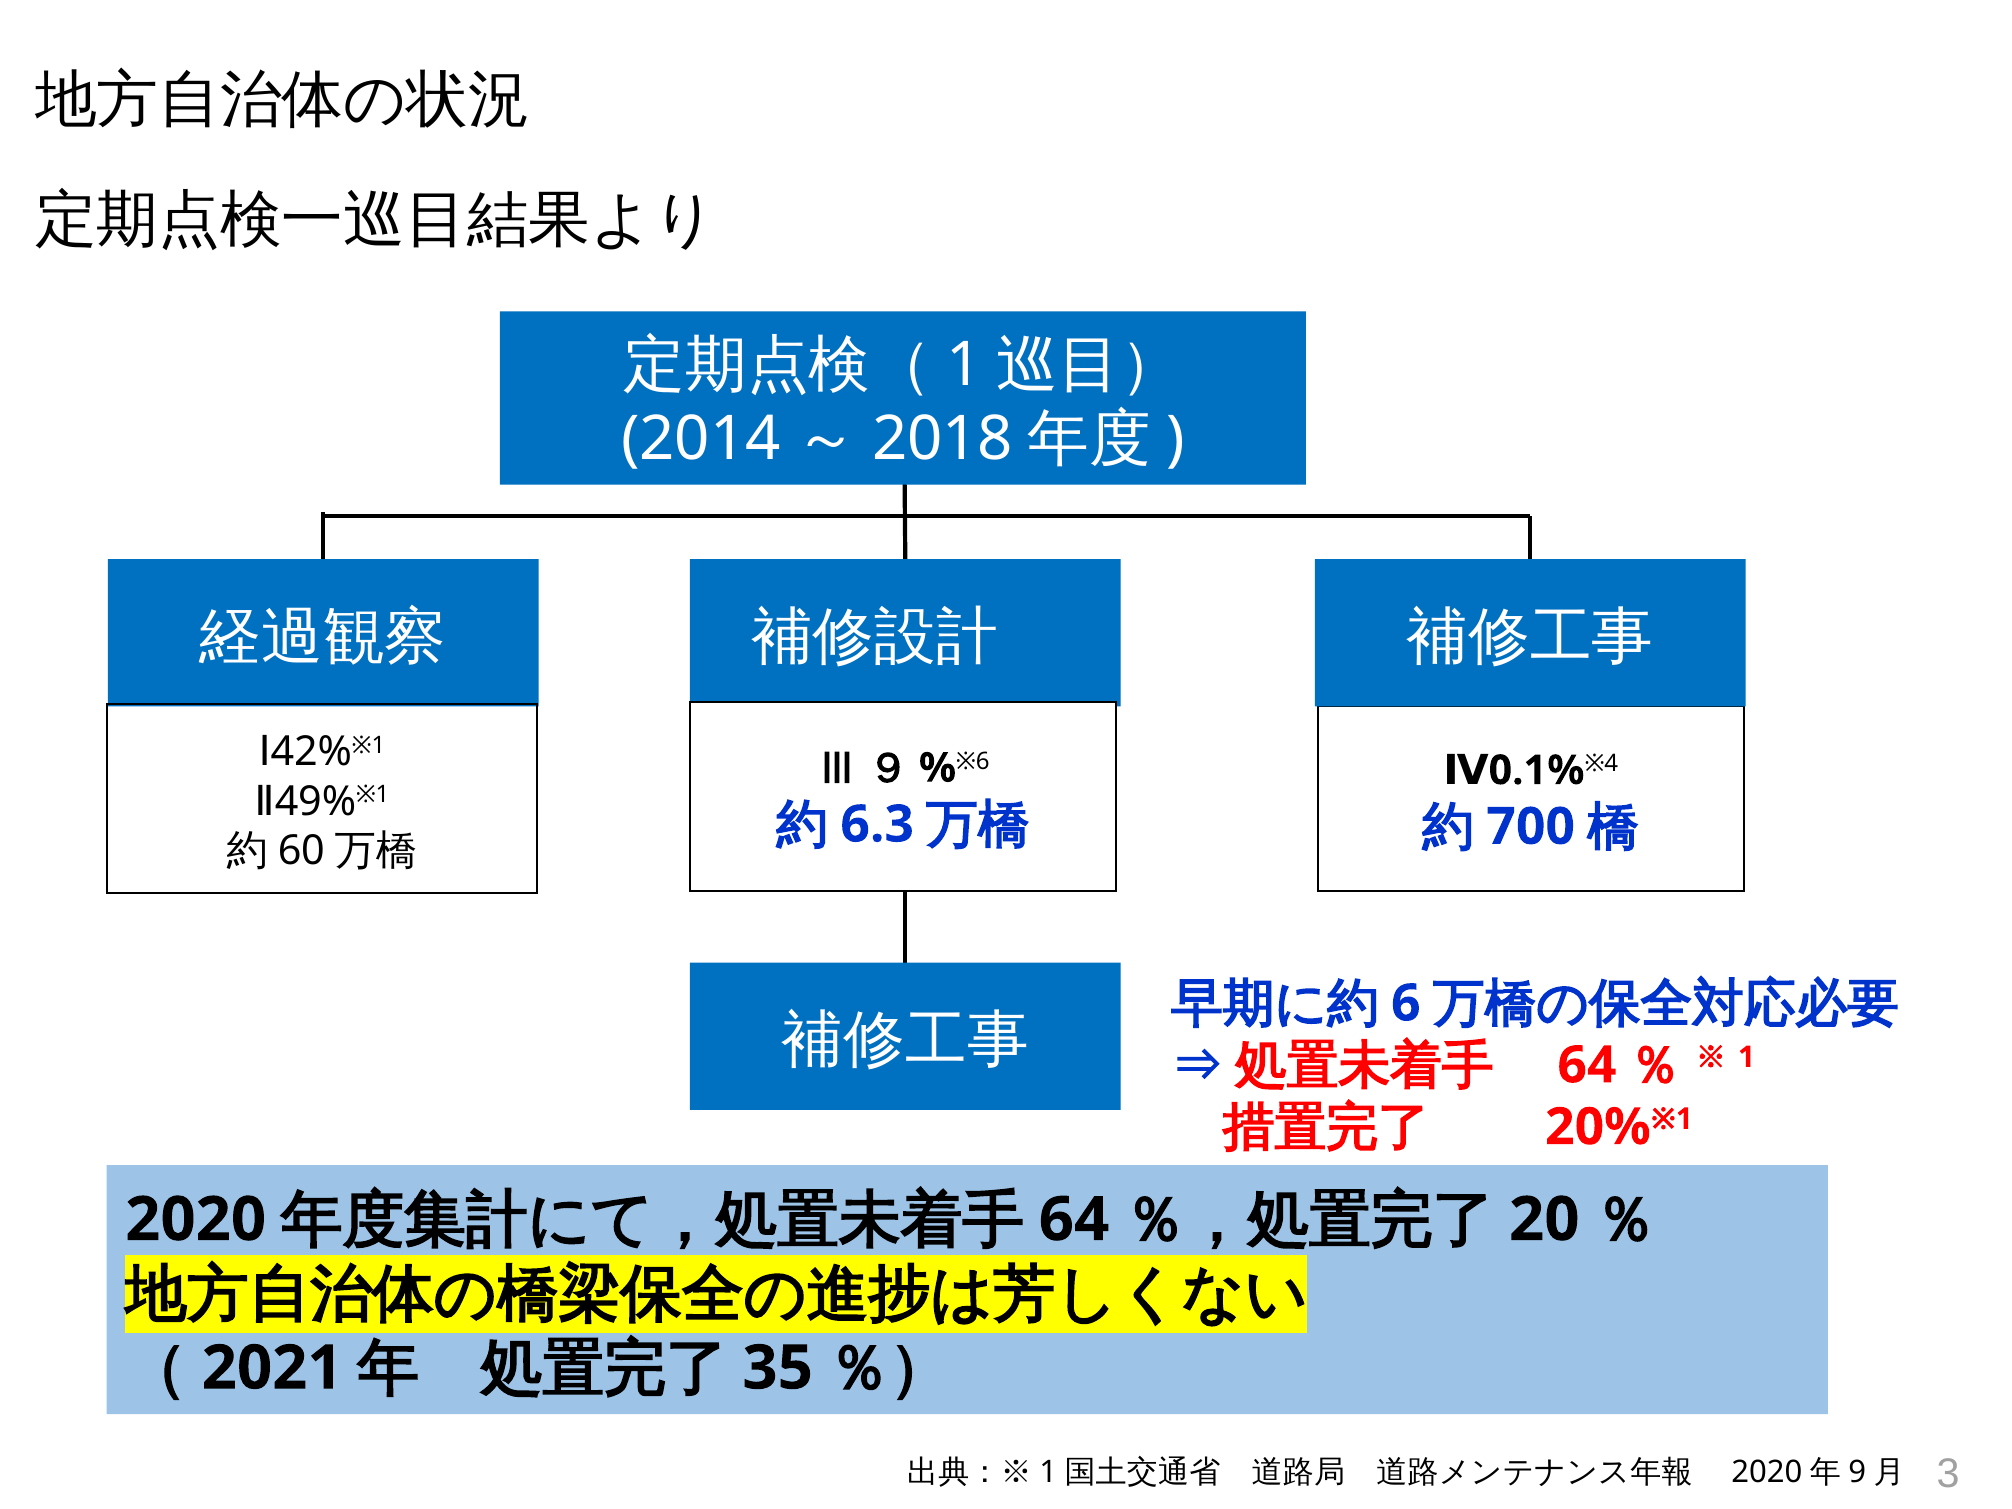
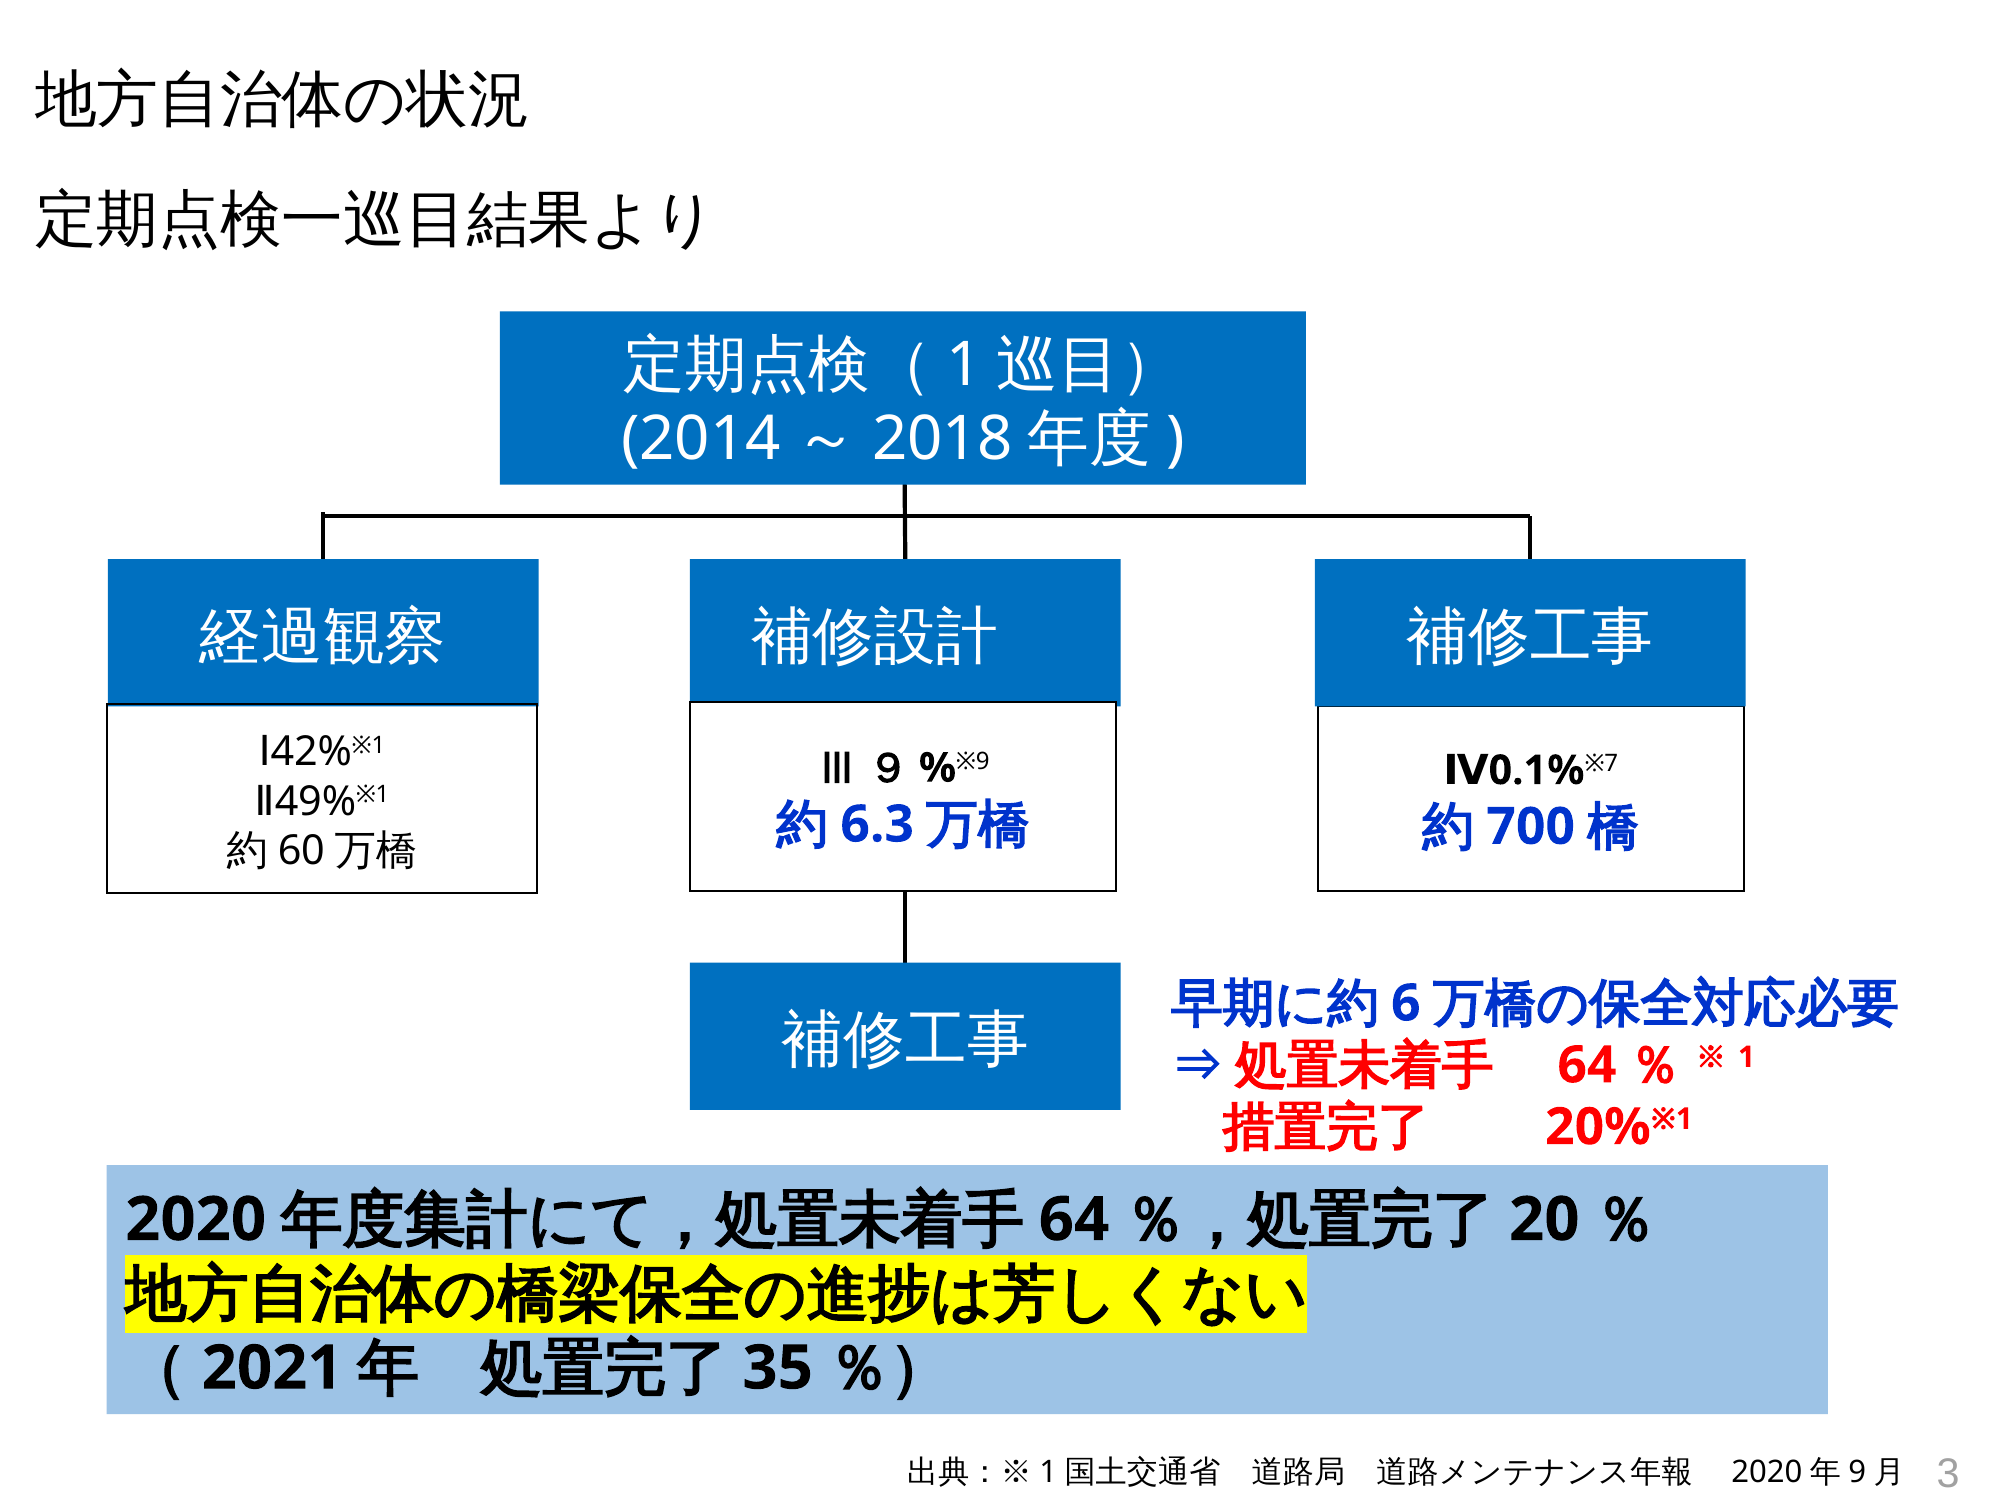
※6: ※6 -> ※9
※4: ※4 -> ※7
